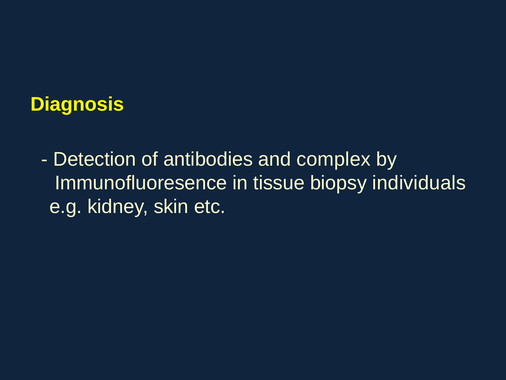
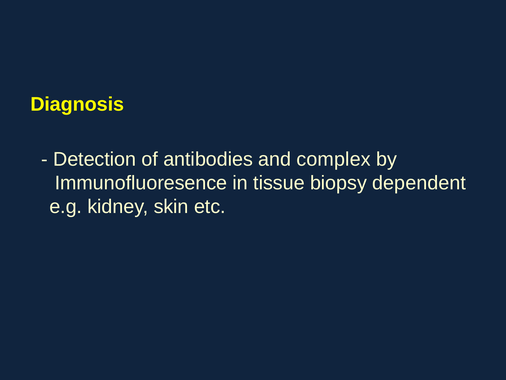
individuals: individuals -> dependent
